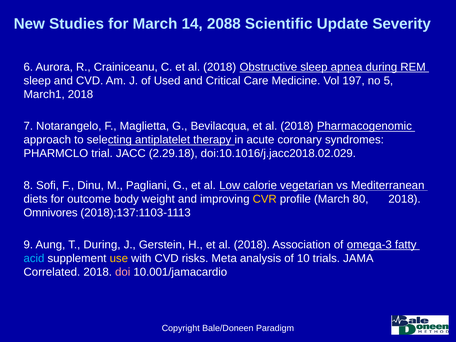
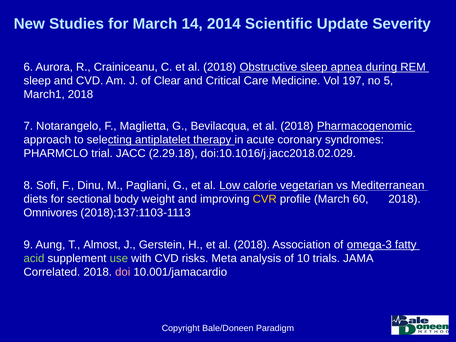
2088: 2088 -> 2014
Used: Used -> Clear
outcome: outcome -> sectional
80: 80 -> 60
T During: During -> Almost
acid colour: light blue -> light green
use colour: yellow -> light green
